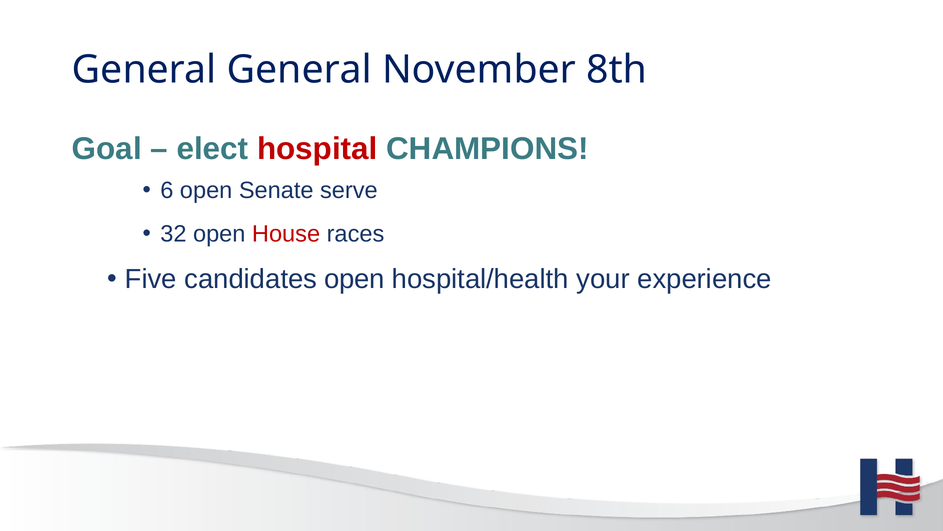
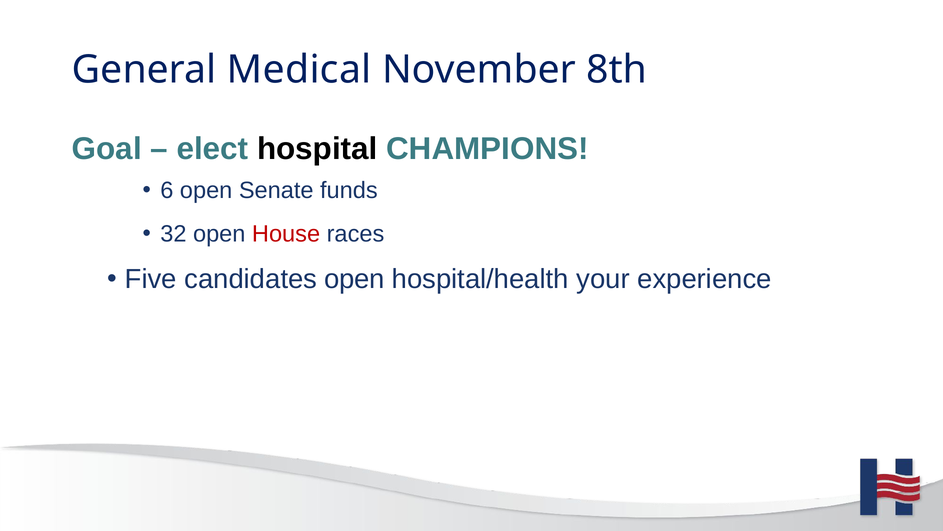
General General: General -> Medical
hospital colour: red -> black
serve: serve -> funds
